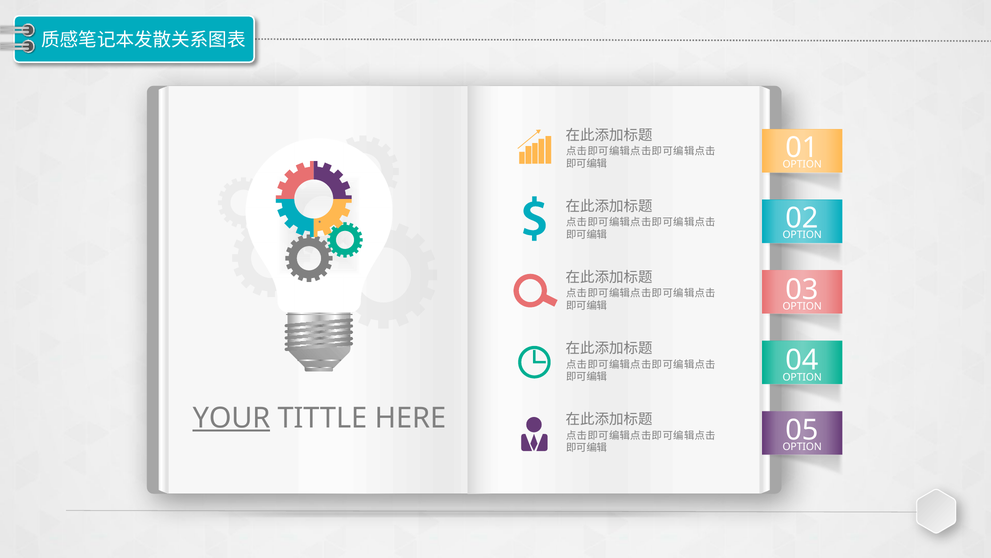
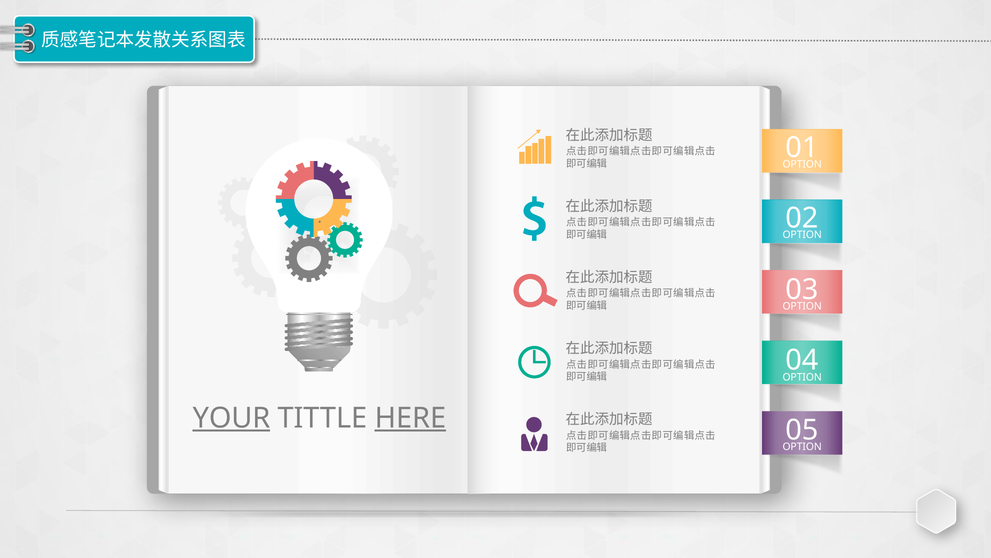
HERE underline: none -> present
